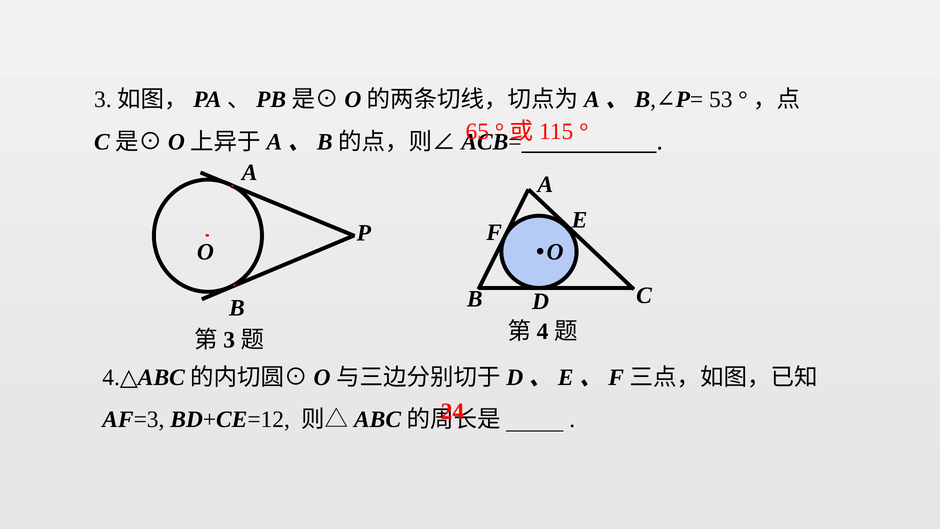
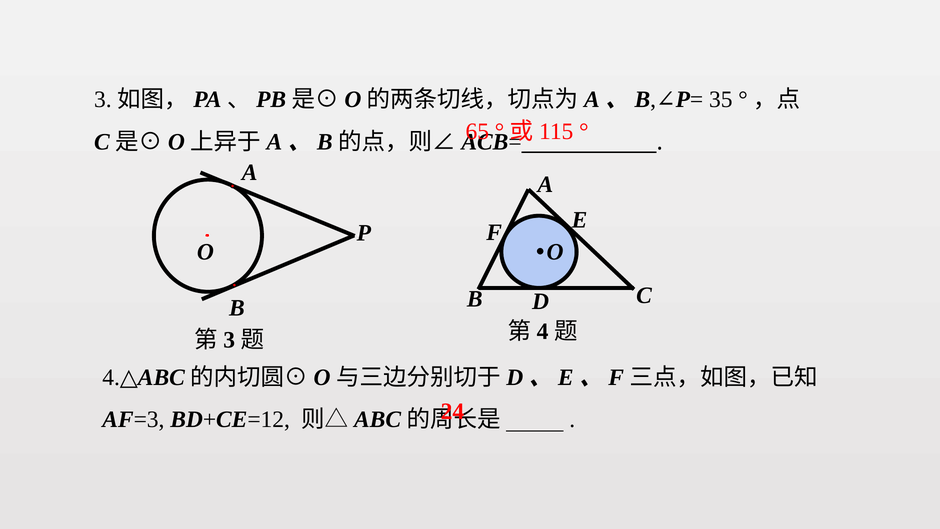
53: 53 -> 35
